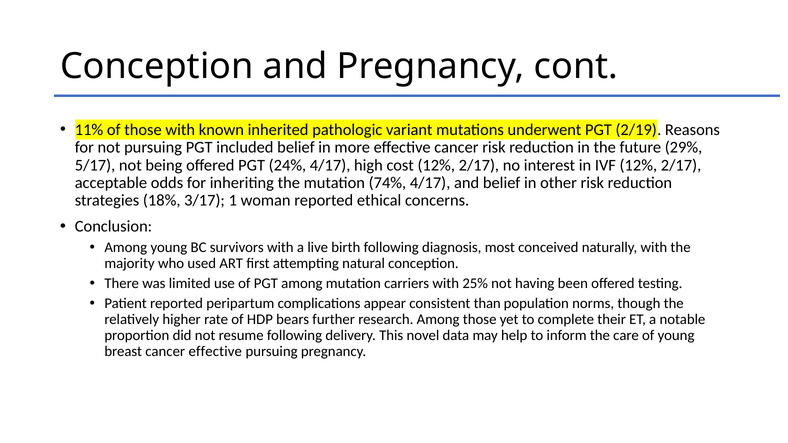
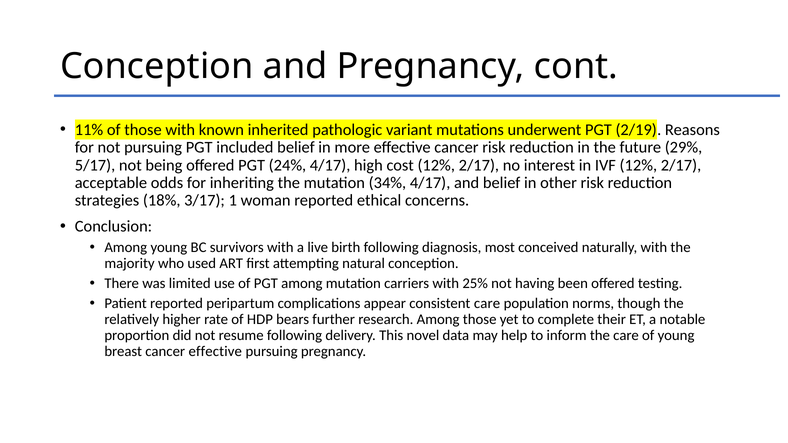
74%: 74% -> 34%
consistent than: than -> care
